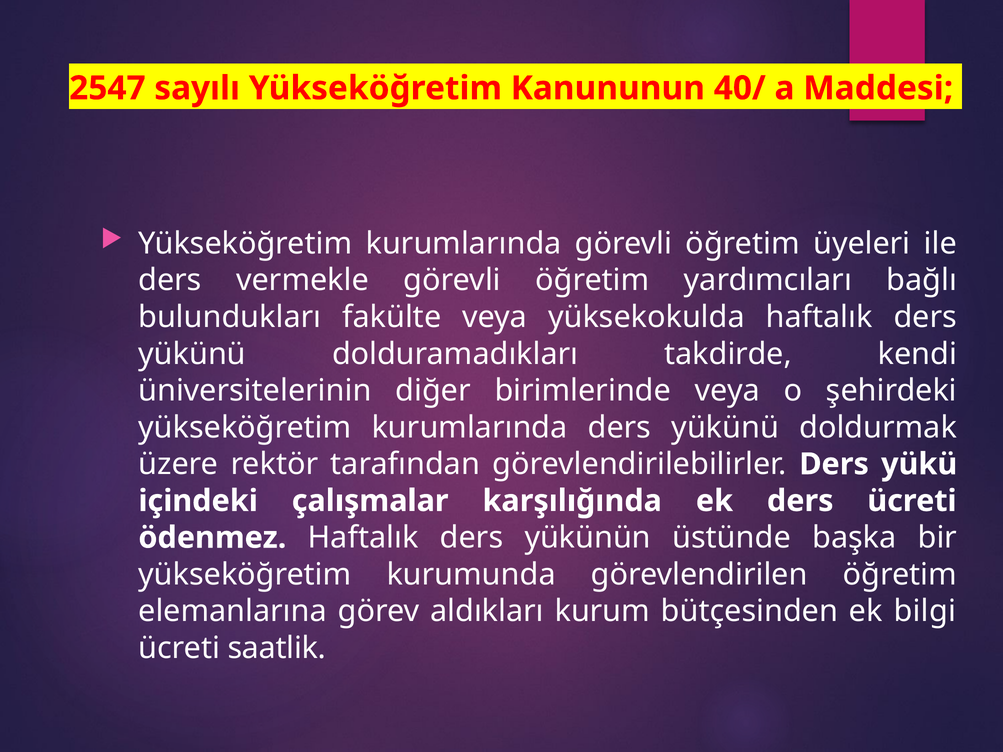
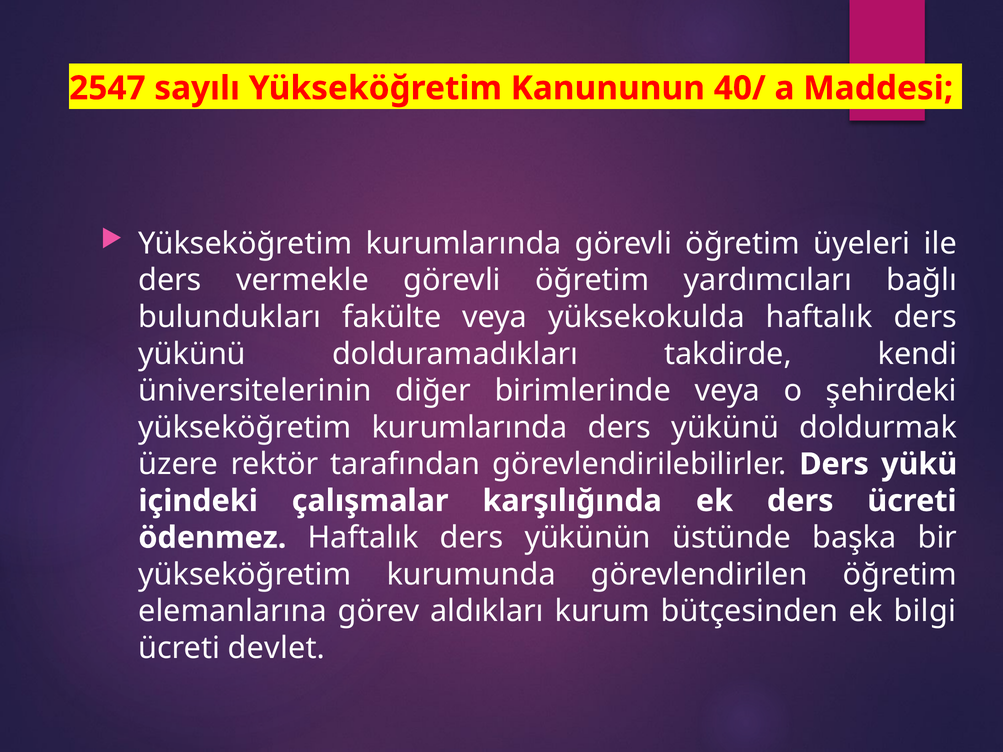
saatlik: saatlik -> devlet
